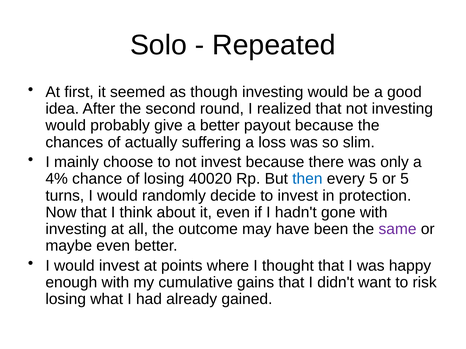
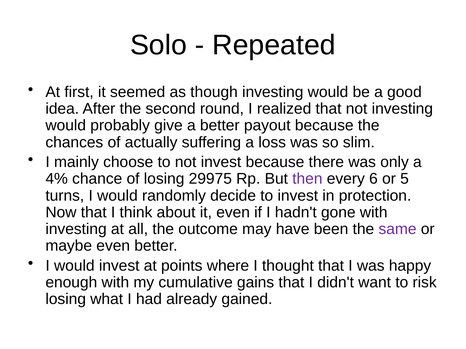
40020: 40020 -> 29975
then colour: blue -> purple
every 5: 5 -> 6
